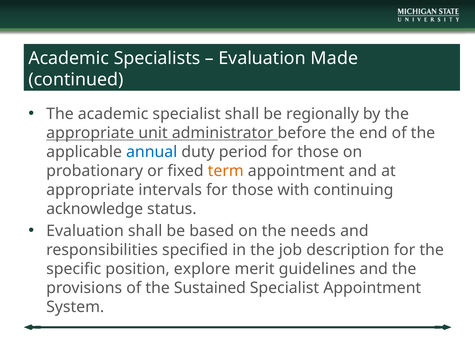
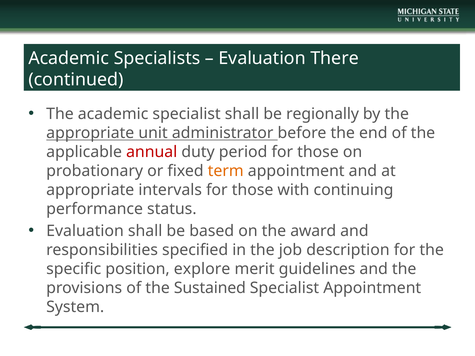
Made: Made -> There
annual colour: blue -> red
acknowledge: acknowledge -> performance
needs: needs -> award
